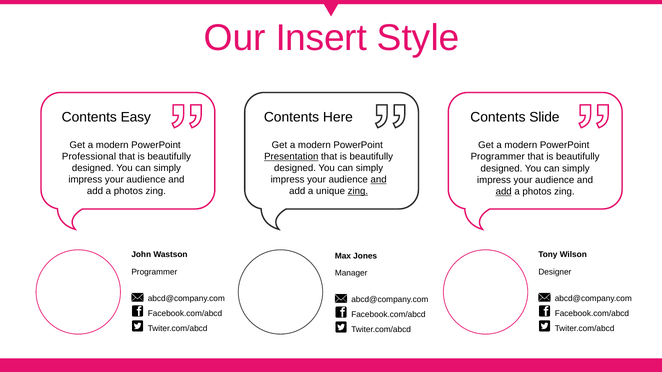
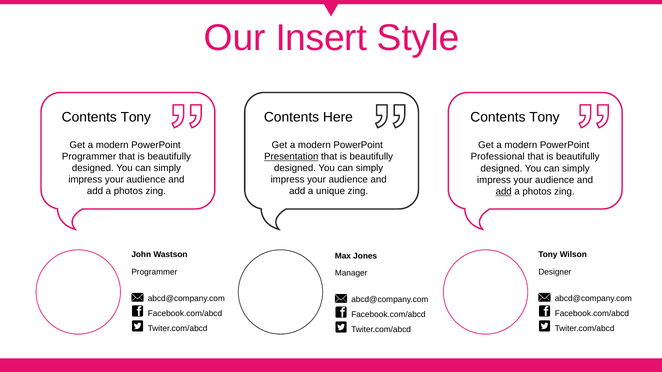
Easy at (136, 117): Easy -> Tony
Slide at (544, 117): Slide -> Tony
Professional at (89, 157): Professional -> Programmer
Programmer at (498, 157): Programmer -> Professional
and at (379, 180) underline: present -> none
zing at (358, 191) underline: present -> none
